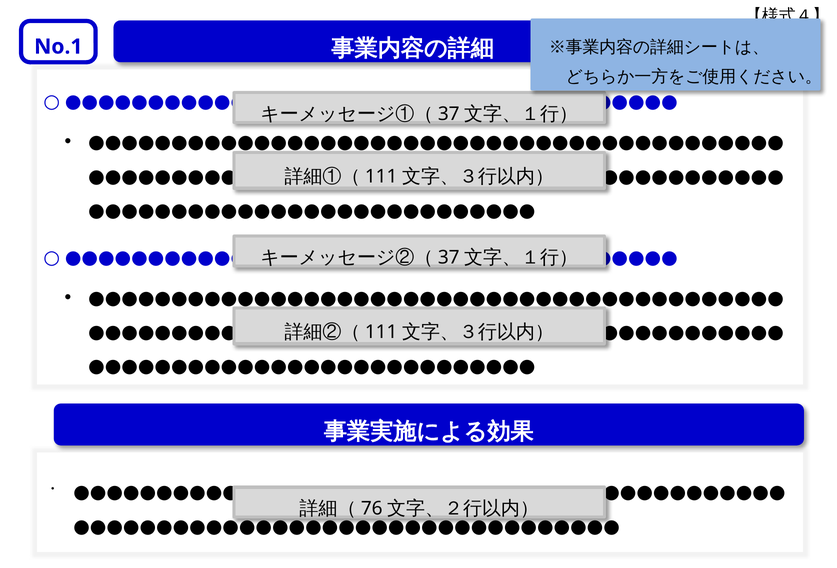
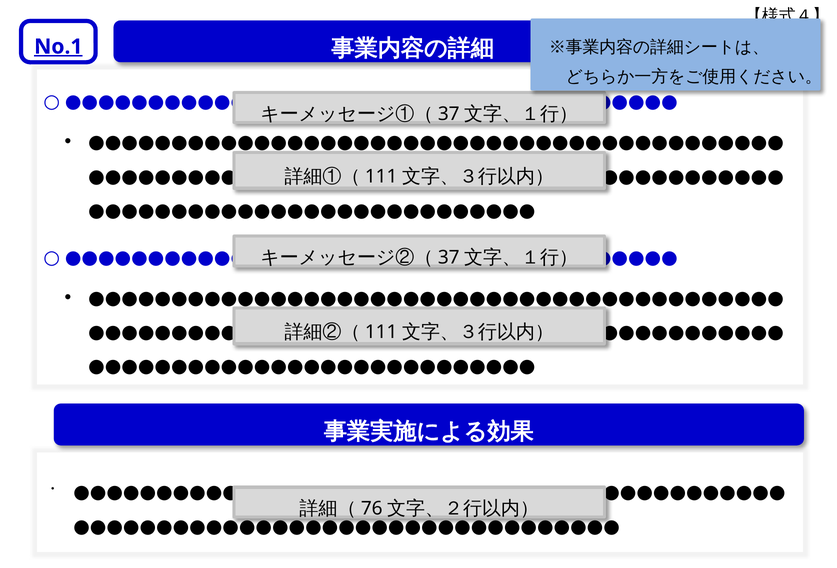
No.1 underline: none -> present
